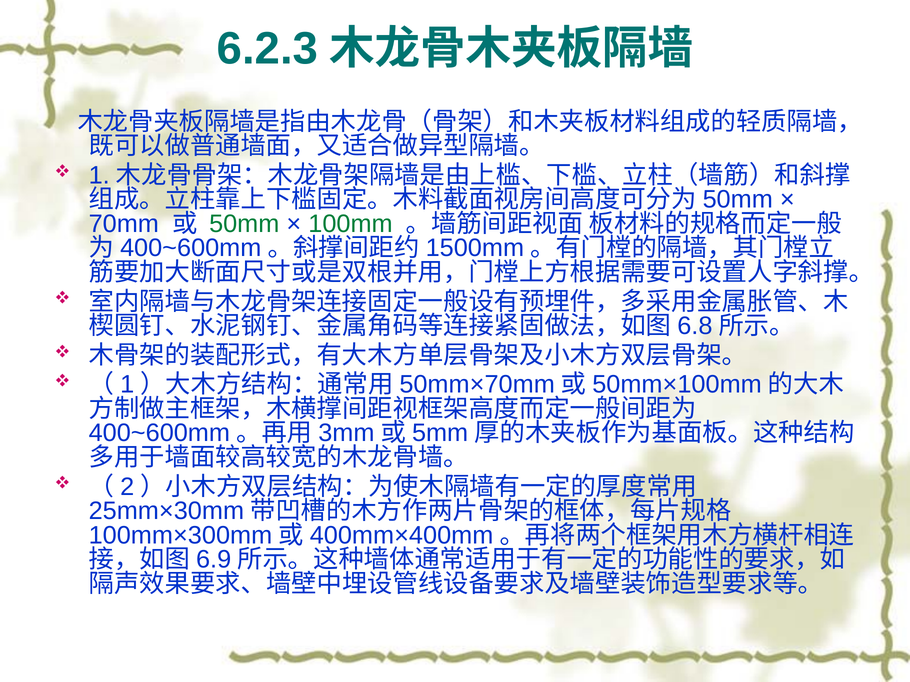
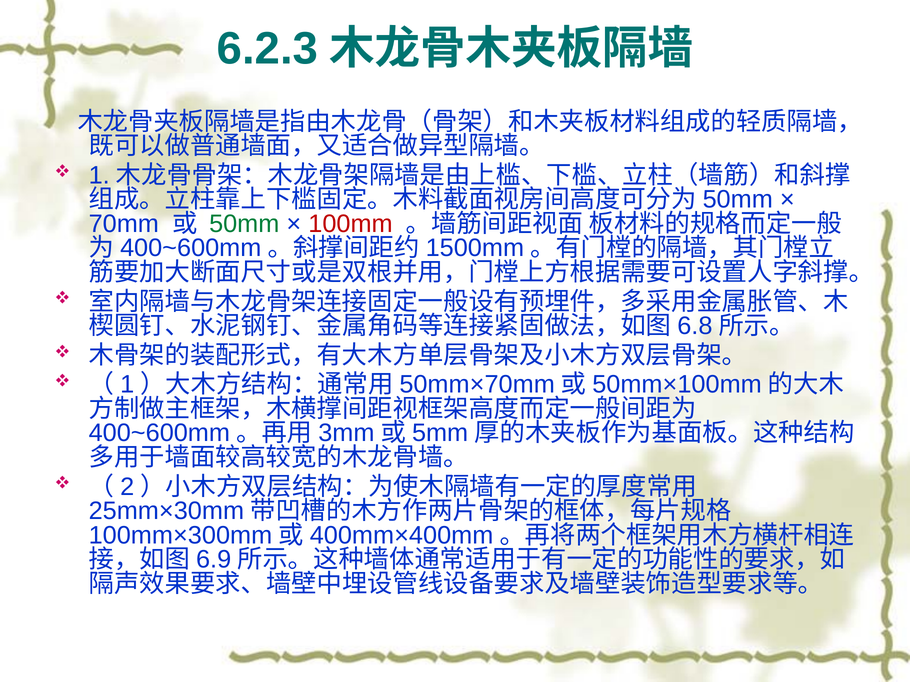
100mm colour: green -> red
